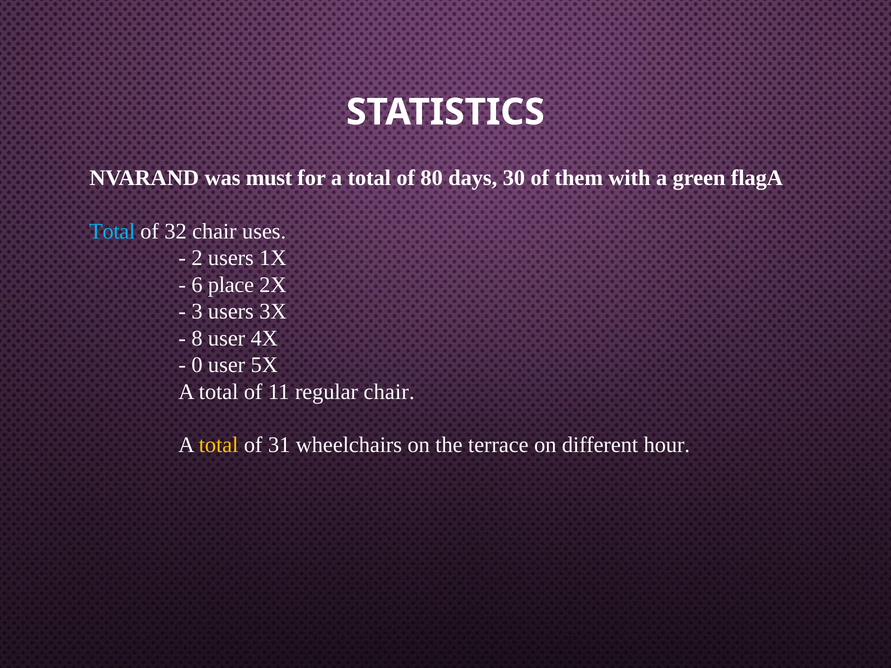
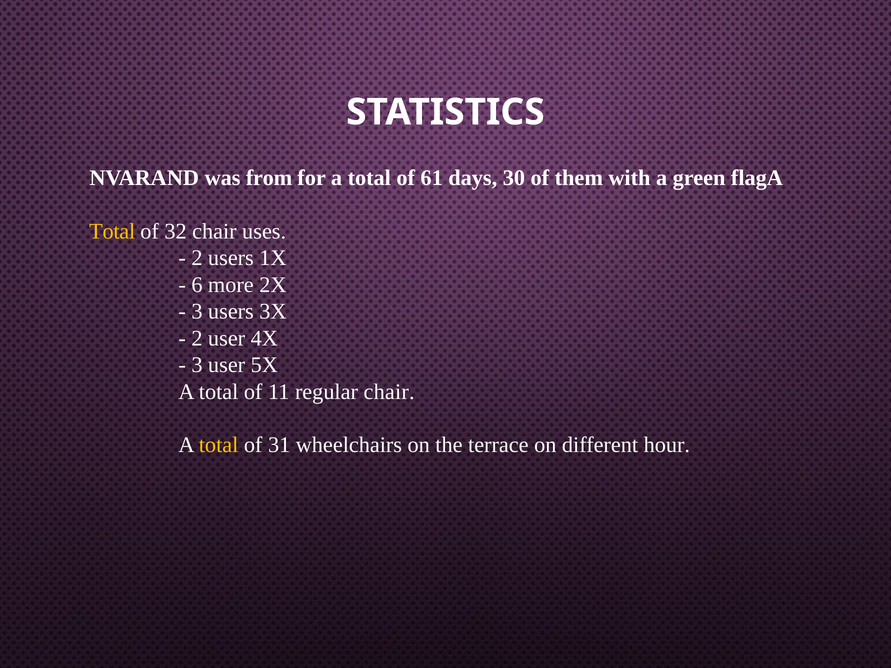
must: must -> from
80: 80 -> 61
Total at (112, 231) colour: light blue -> yellow
place: place -> more
8 at (197, 338): 8 -> 2
0 at (197, 365): 0 -> 3
